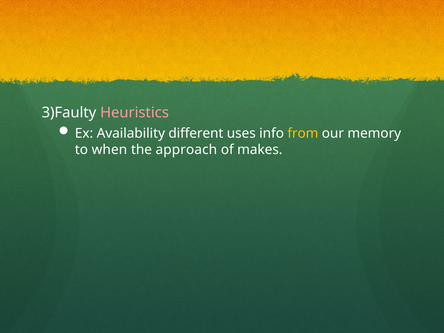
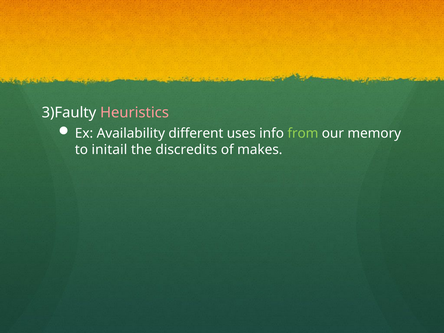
from colour: yellow -> light green
when: when -> initail
approach: approach -> discredits
